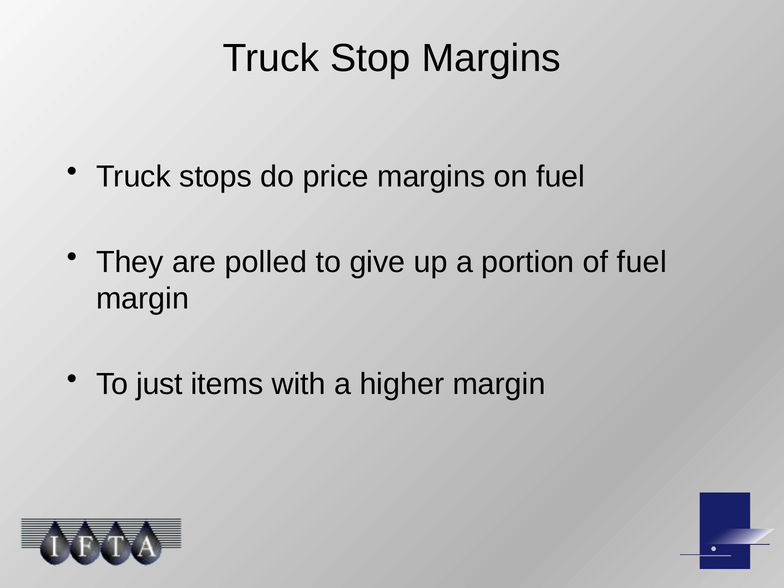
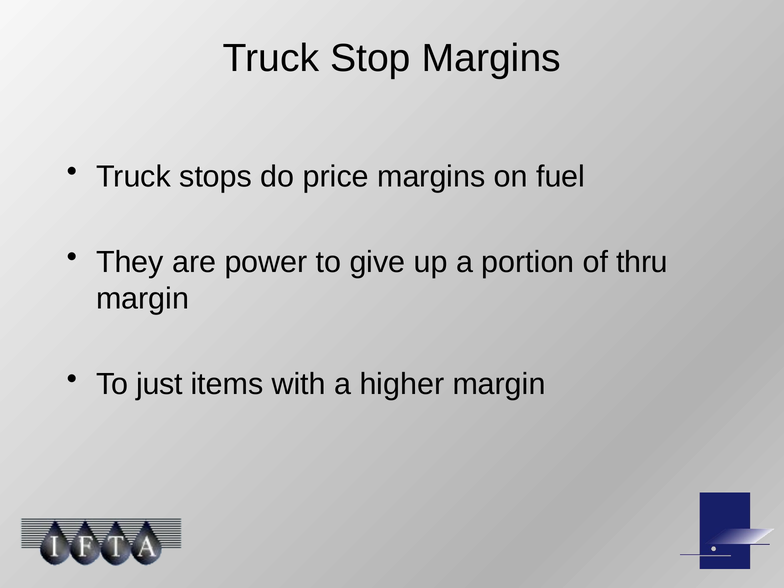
polled: polled -> power
of fuel: fuel -> thru
